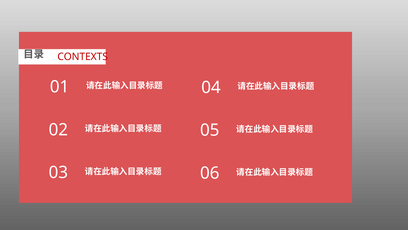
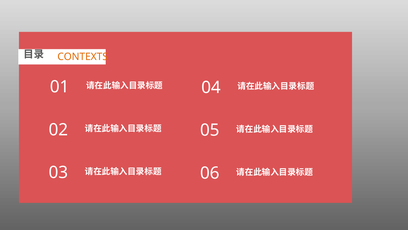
CONTEXTS colour: red -> orange
